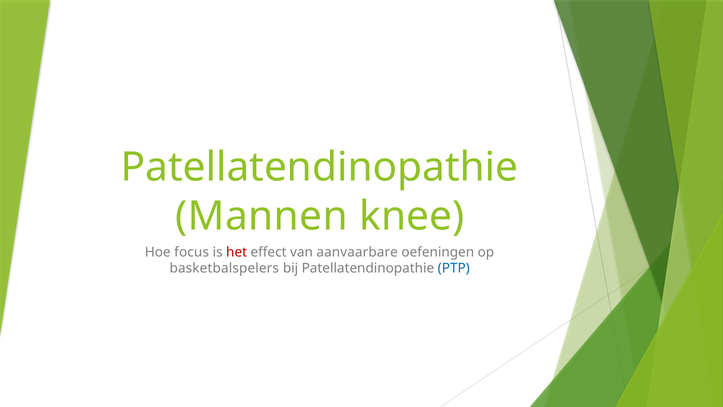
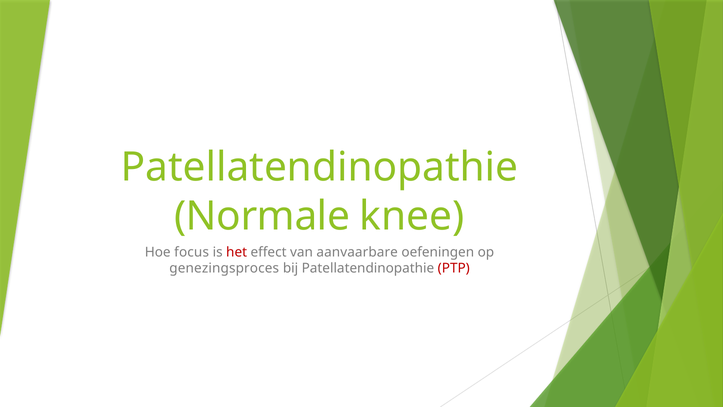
Mannen: Mannen -> Normale
basketbalspelers: basketbalspelers -> genezingsproces
PTP colour: blue -> red
